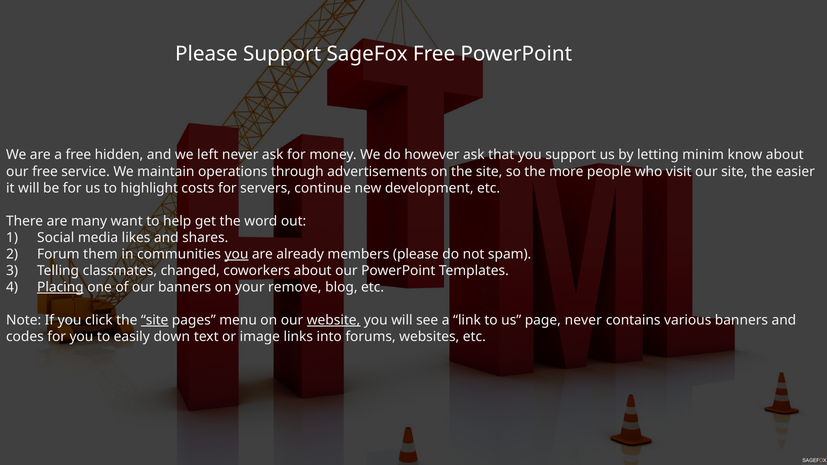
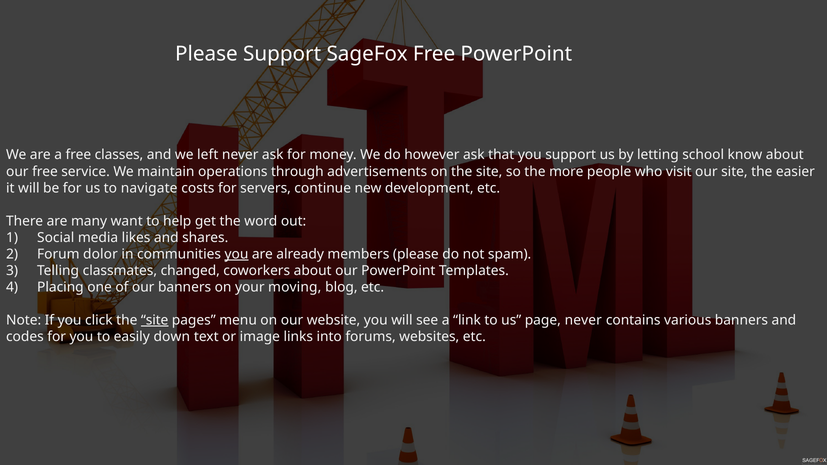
hidden: hidden -> classes
minim: minim -> school
highlight: highlight -> navigate
them: them -> dolor
Placing underline: present -> none
remove: remove -> moving
website underline: present -> none
